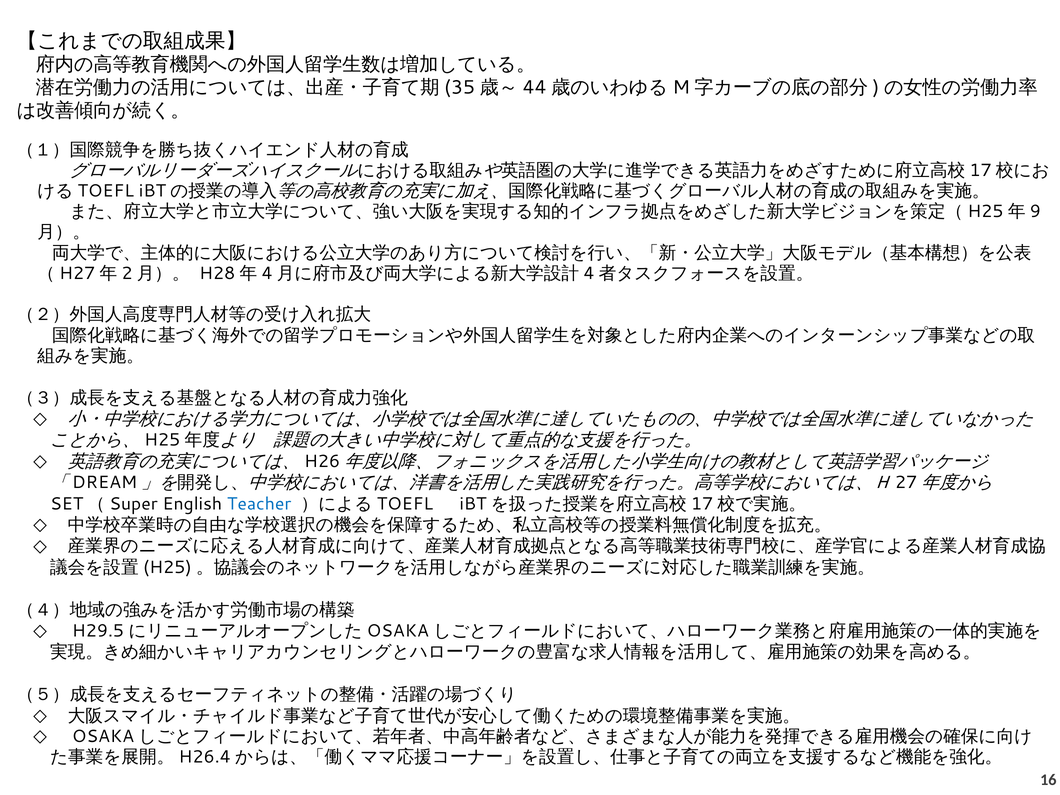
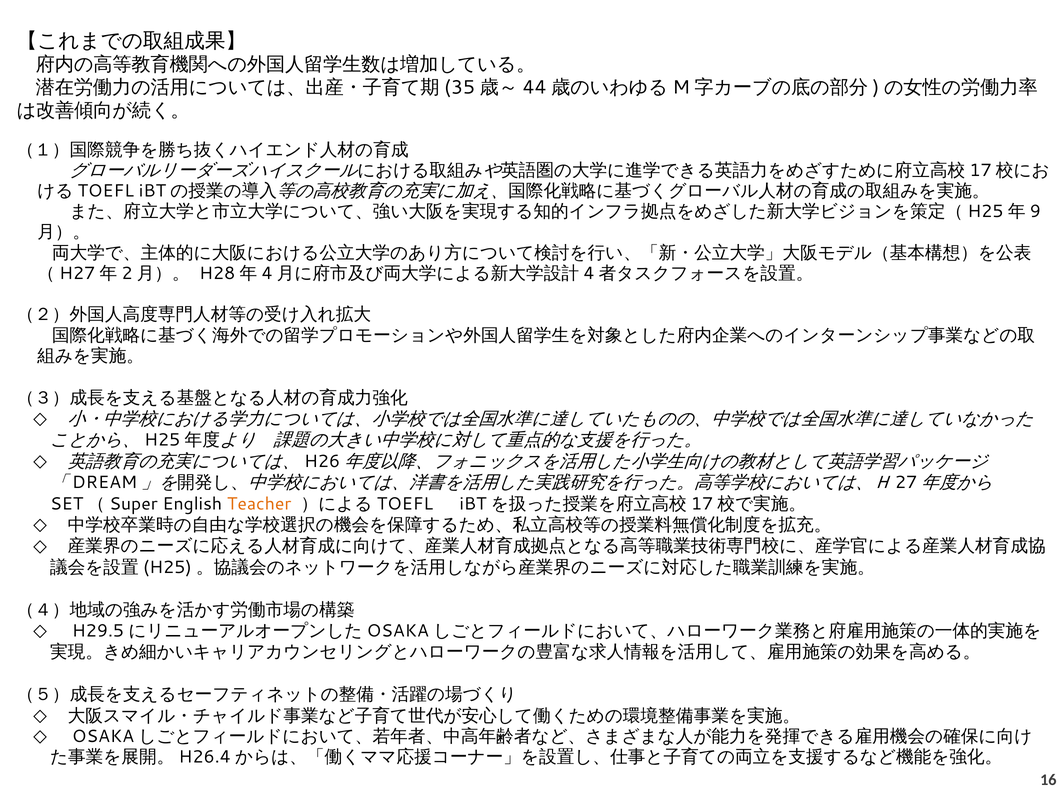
Teacher colour: blue -> orange
